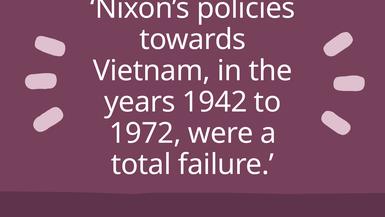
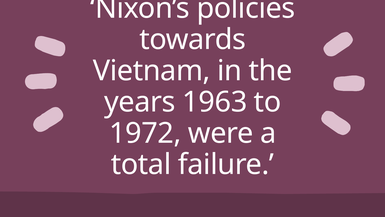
1942: 1942 -> 1963
